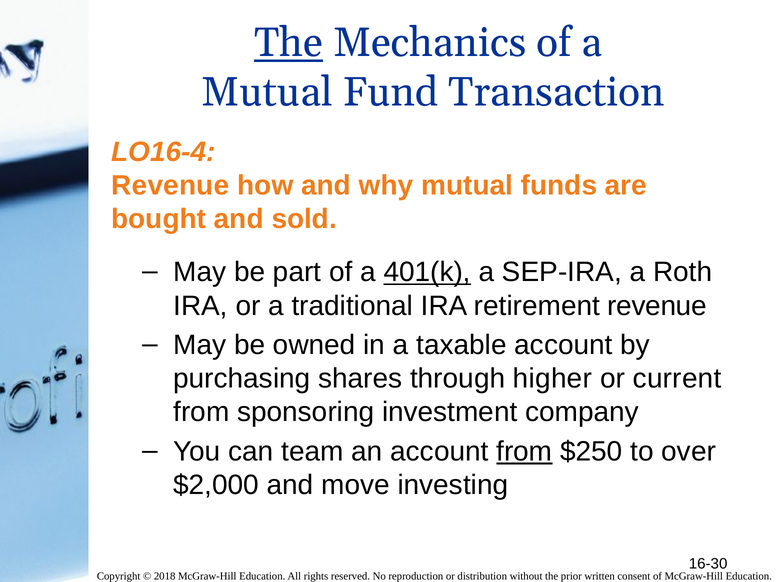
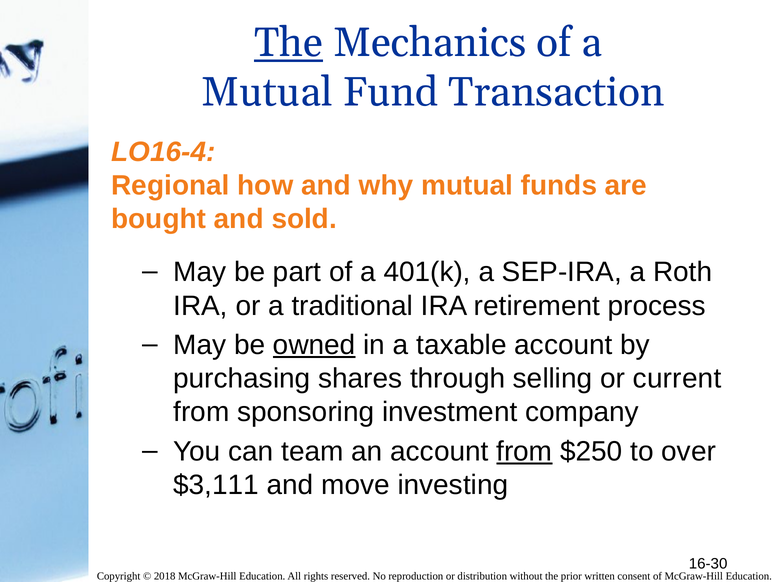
Revenue at (170, 186): Revenue -> Regional
401(k underline: present -> none
retirement revenue: revenue -> process
owned underline: none -> present
higher: higher -> selling
$2,000: $2,000 -> $3,111
